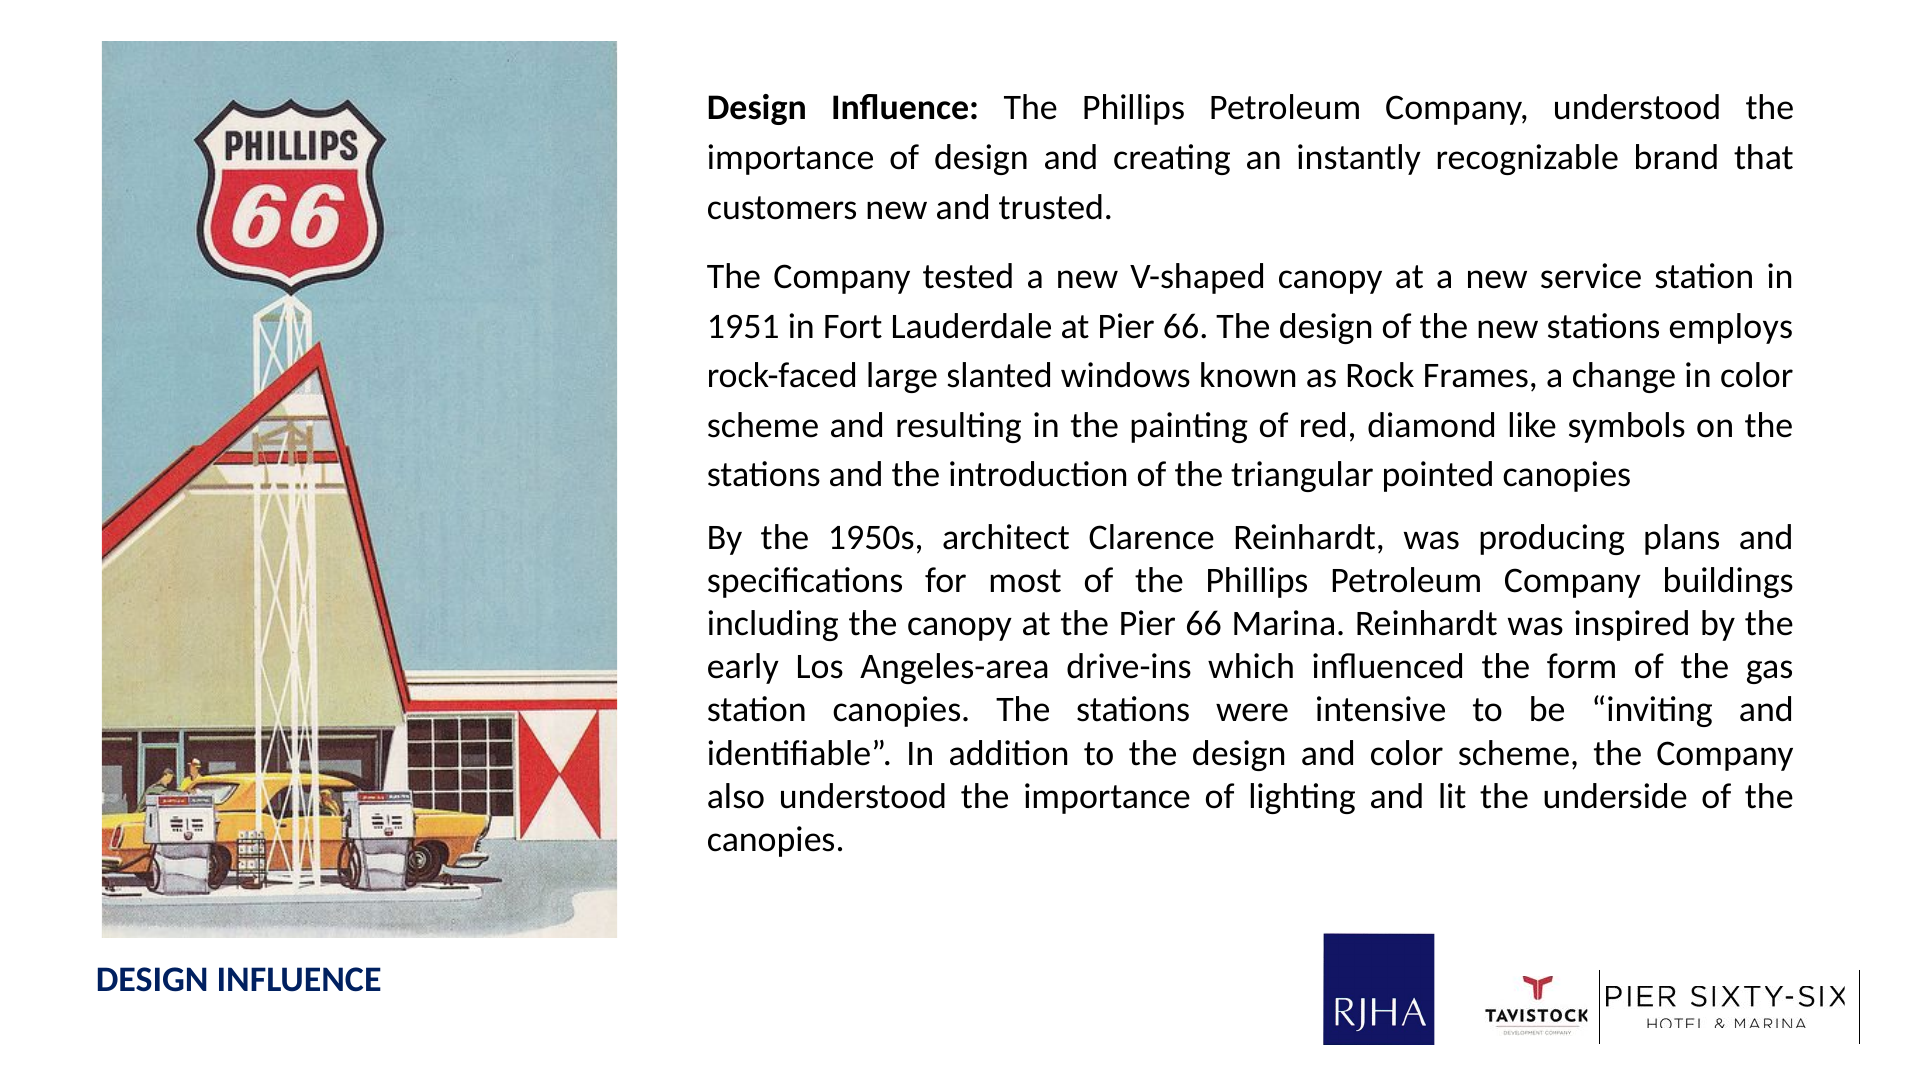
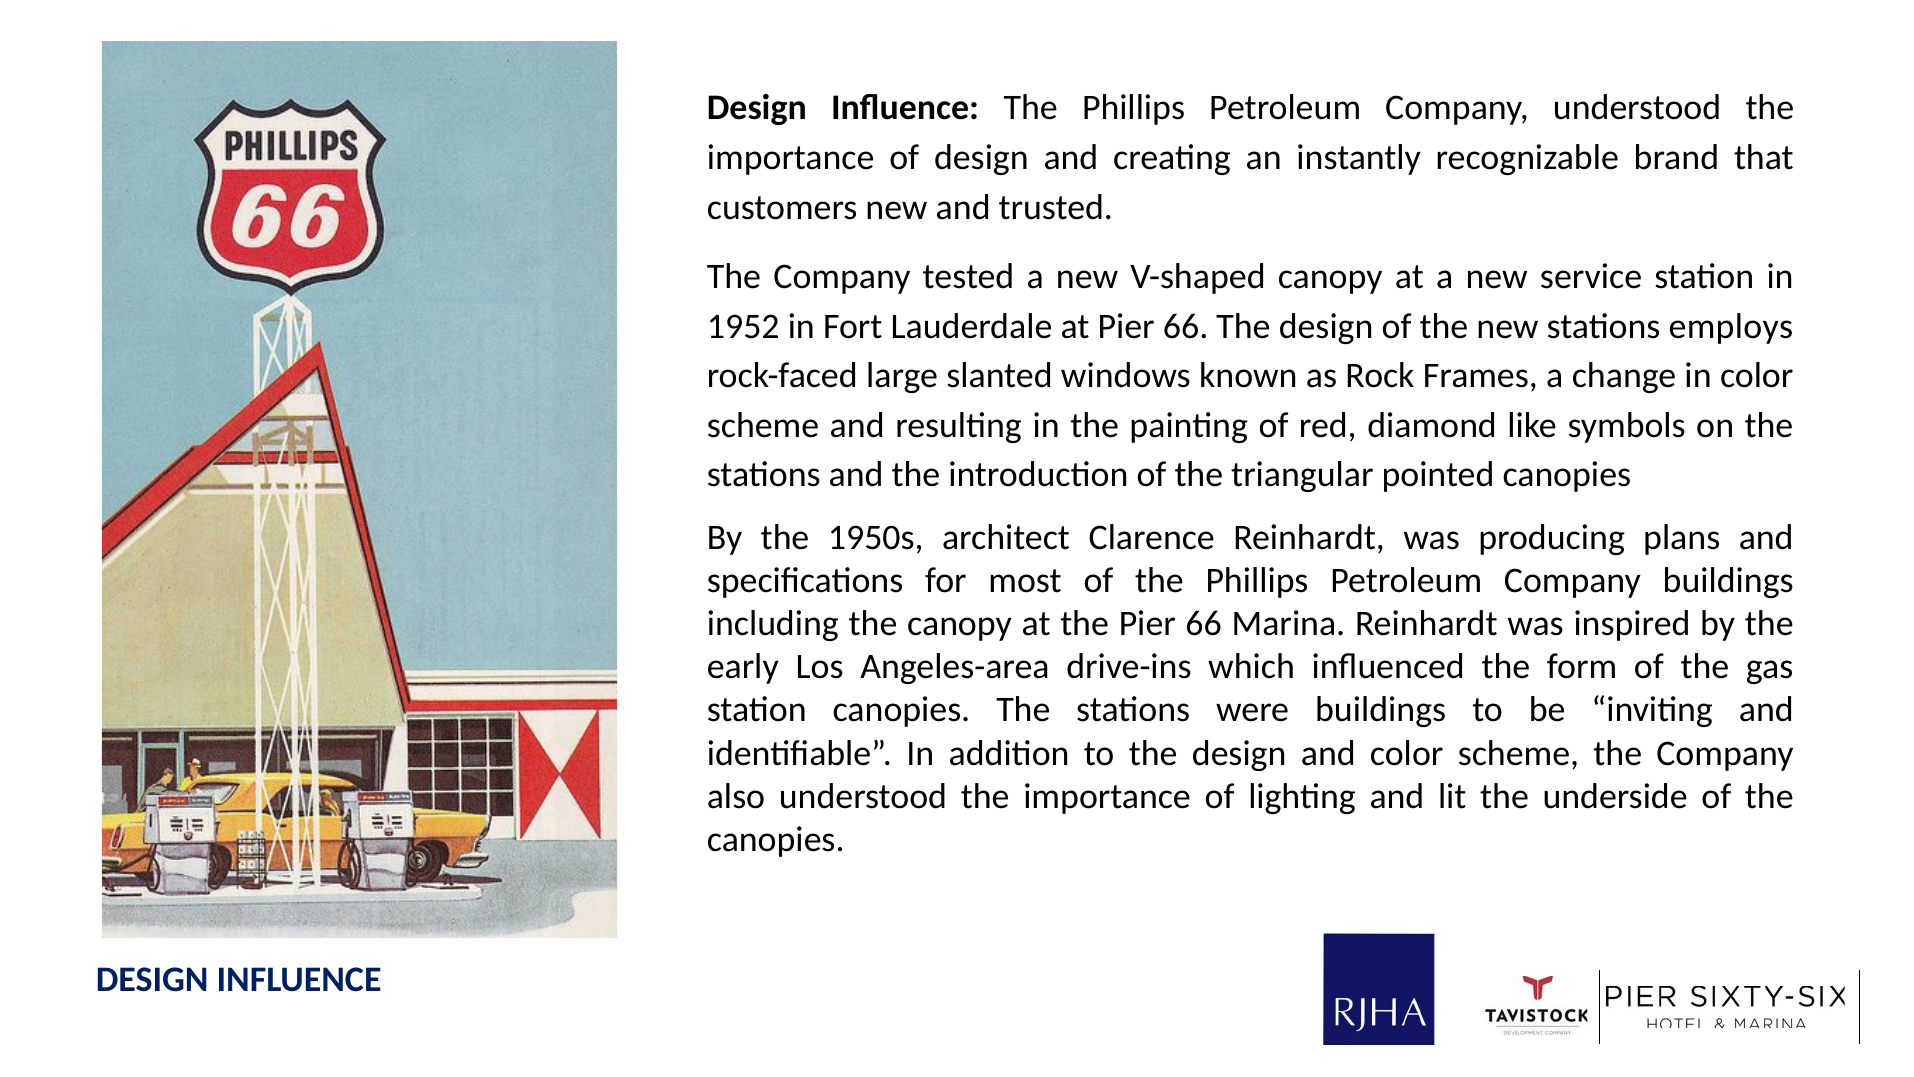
1951: 1951 -> 1952
were intensive: intensive -> buildings
